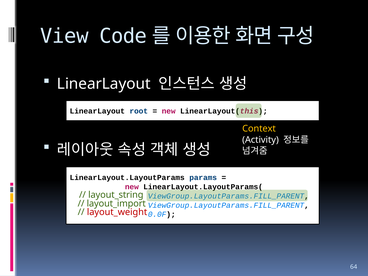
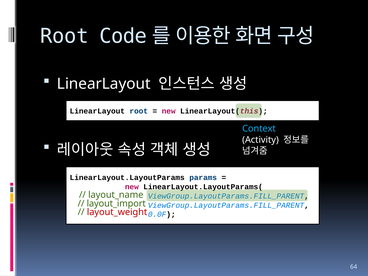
View at (64, 36): View -> Root
Context colour: yellow -> light blue
layout_string: layout_string -> layout_name
